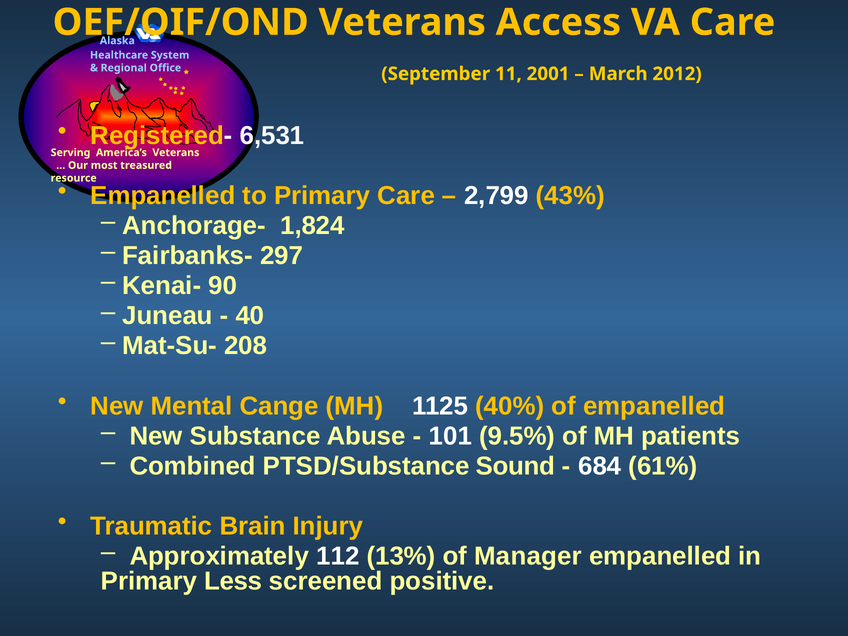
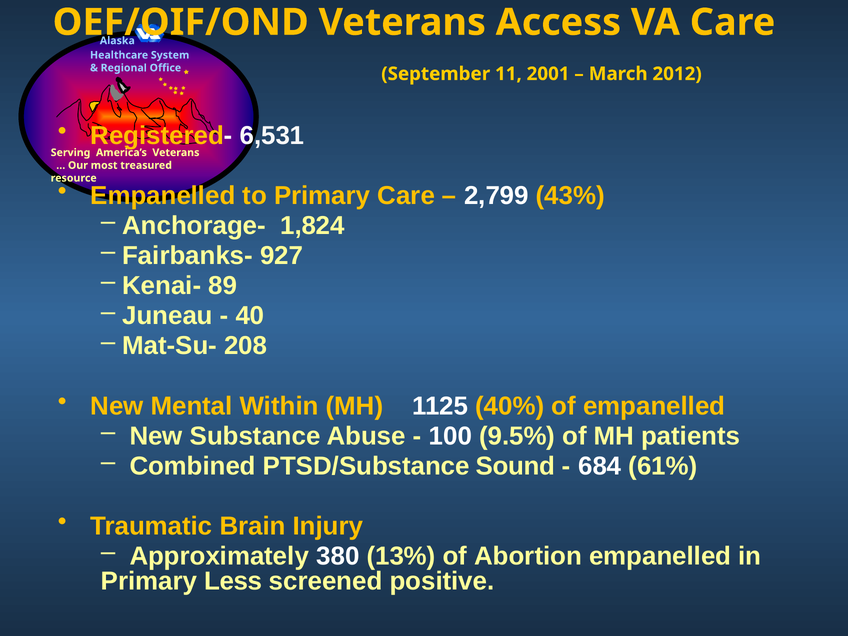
297: 297 -> 927
90: 90 -> 89
Cange: Cange -> Within
101: 101 -> 100
112: 112 -> 380
Manager: Manager -> Abortion
